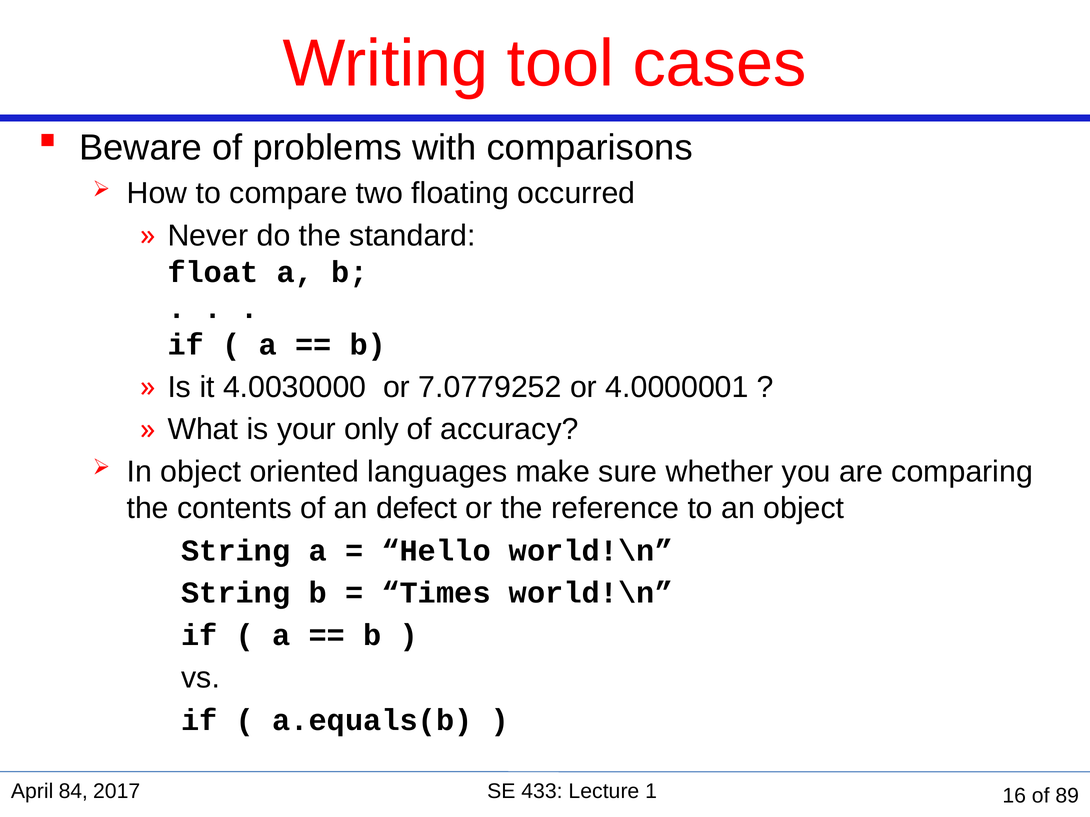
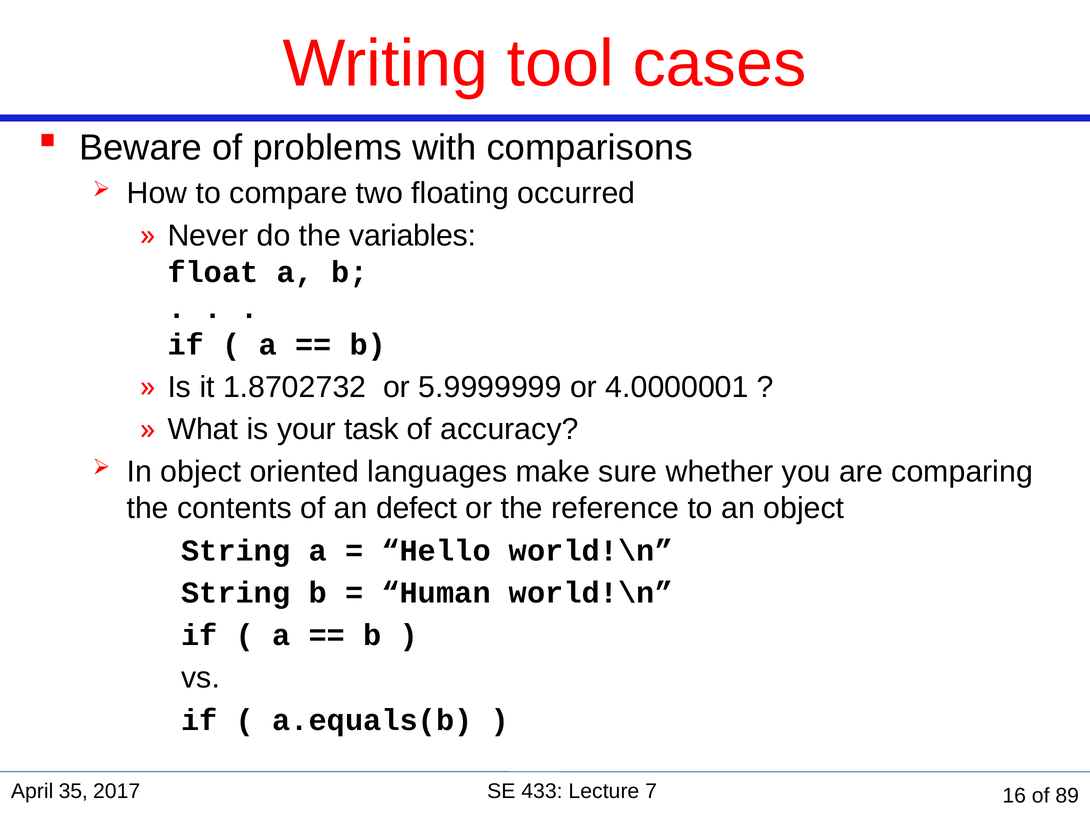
standard: standard -> variables
4.0030000: 4.0030000 -> 1.8702732
7.0779252: 7.0779252 -> 5.9999999
only: only -> task
Times: Times -> Human
84: 84 -> 35
1: 1 -> 7
